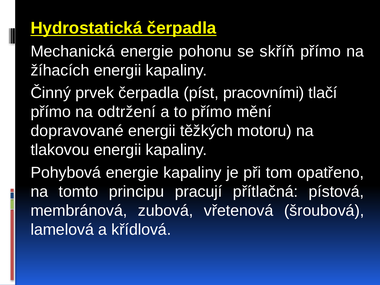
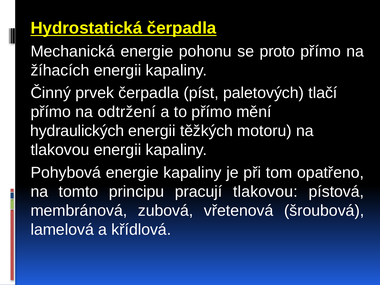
skříň: skříň -> proto
pracovními: pracovními -> paletových
dopravované: dopravované -> hydraulických
pracují přítlačná: přítlačná -> tlakovou
